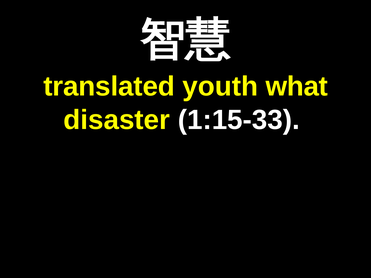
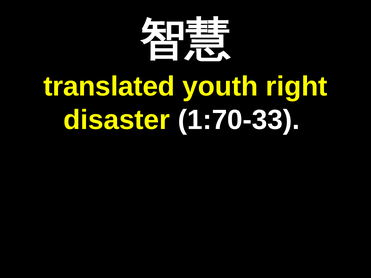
what: what -> right
1:15-33: 1:15-33 -> 1:70-33
